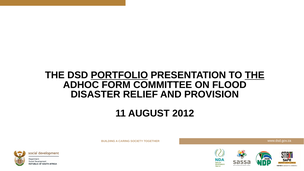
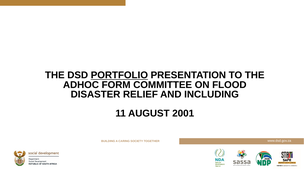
THE at (255, 75) underline: present -> none
PROVISION: PROVISION -> INCLUDING
2012: 2012 -> 2001
